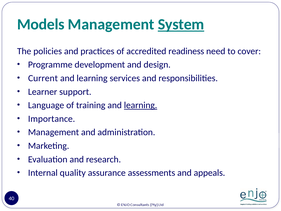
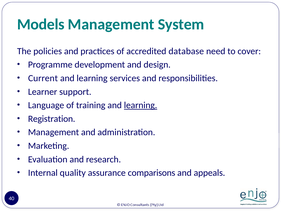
System underline: present -> none
readiness: readiness -> database
Importance: Importance -> Registration
assessments: assessments -> comparisons
